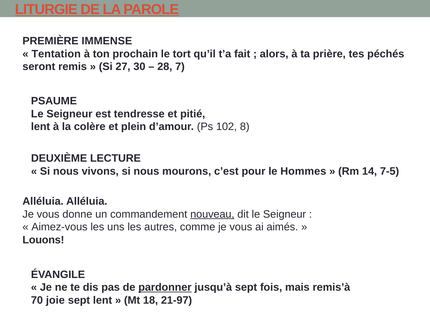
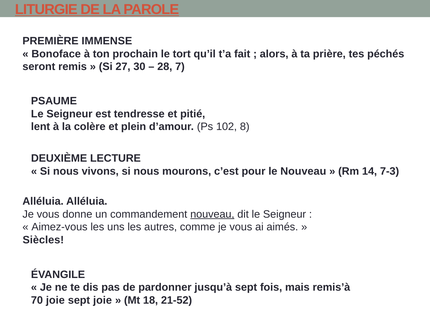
Tentation: Tentation -> Bonoface
le Hommes: Hommes -> Nouveau
7-5: 7-5 -> 7-3
Louons: Louons -> Siècles
pardonner underline: present -> none
sept lent: lent -> joie
21-97: 21-97 -> 21-52
